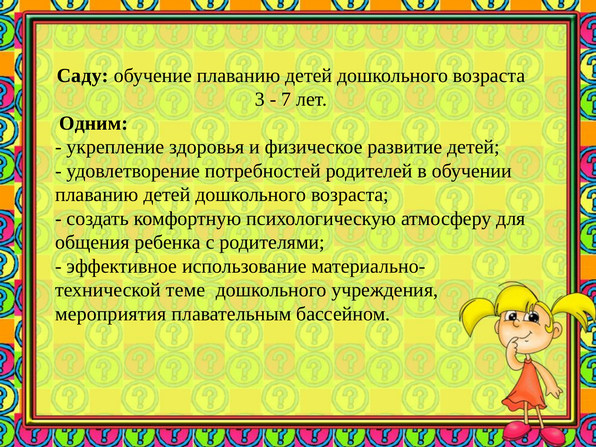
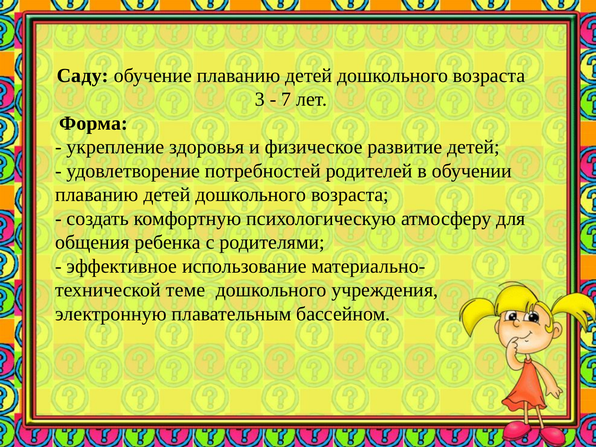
Одним: Одним -> Форма
мероприятия: мероприятия -> электронную
